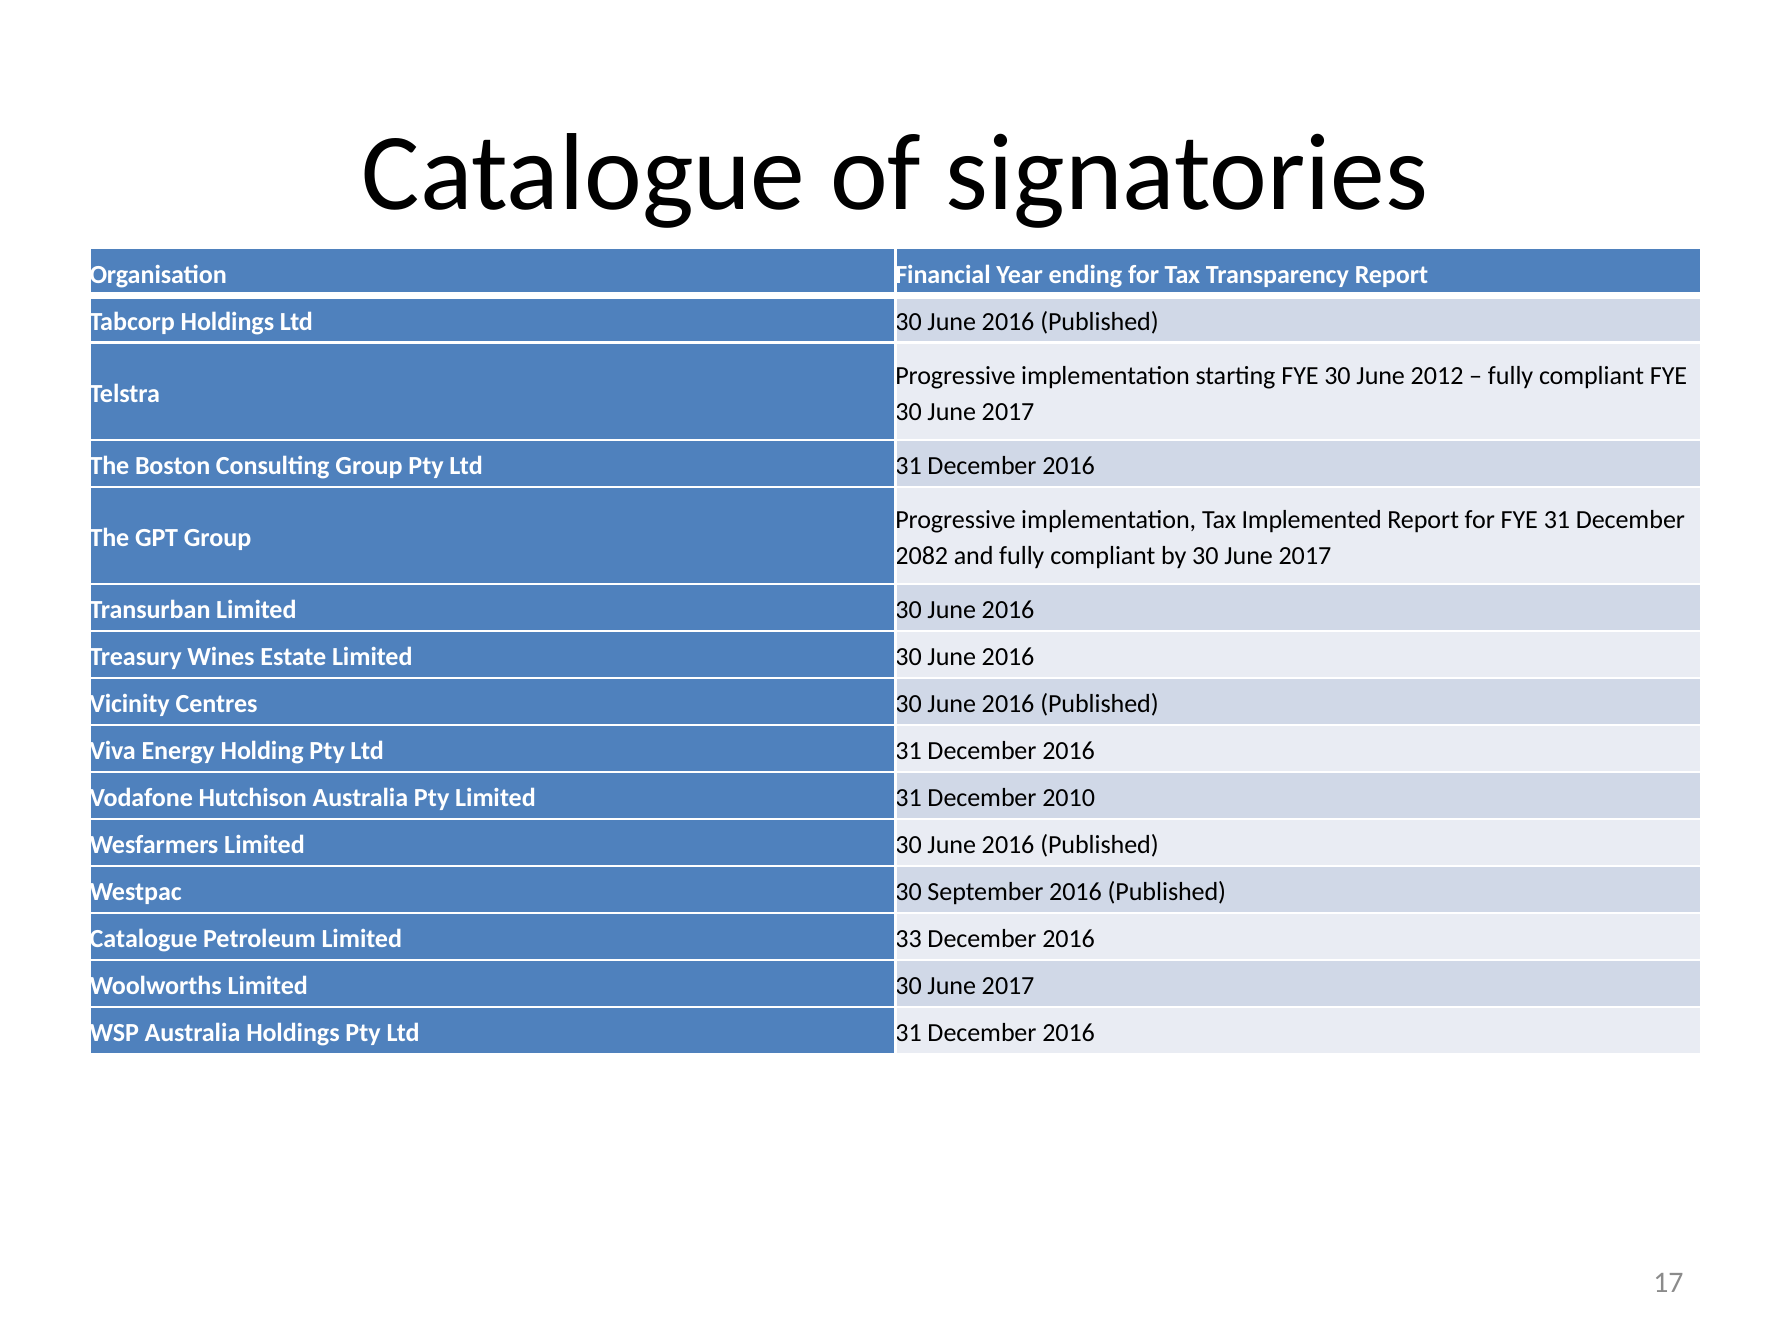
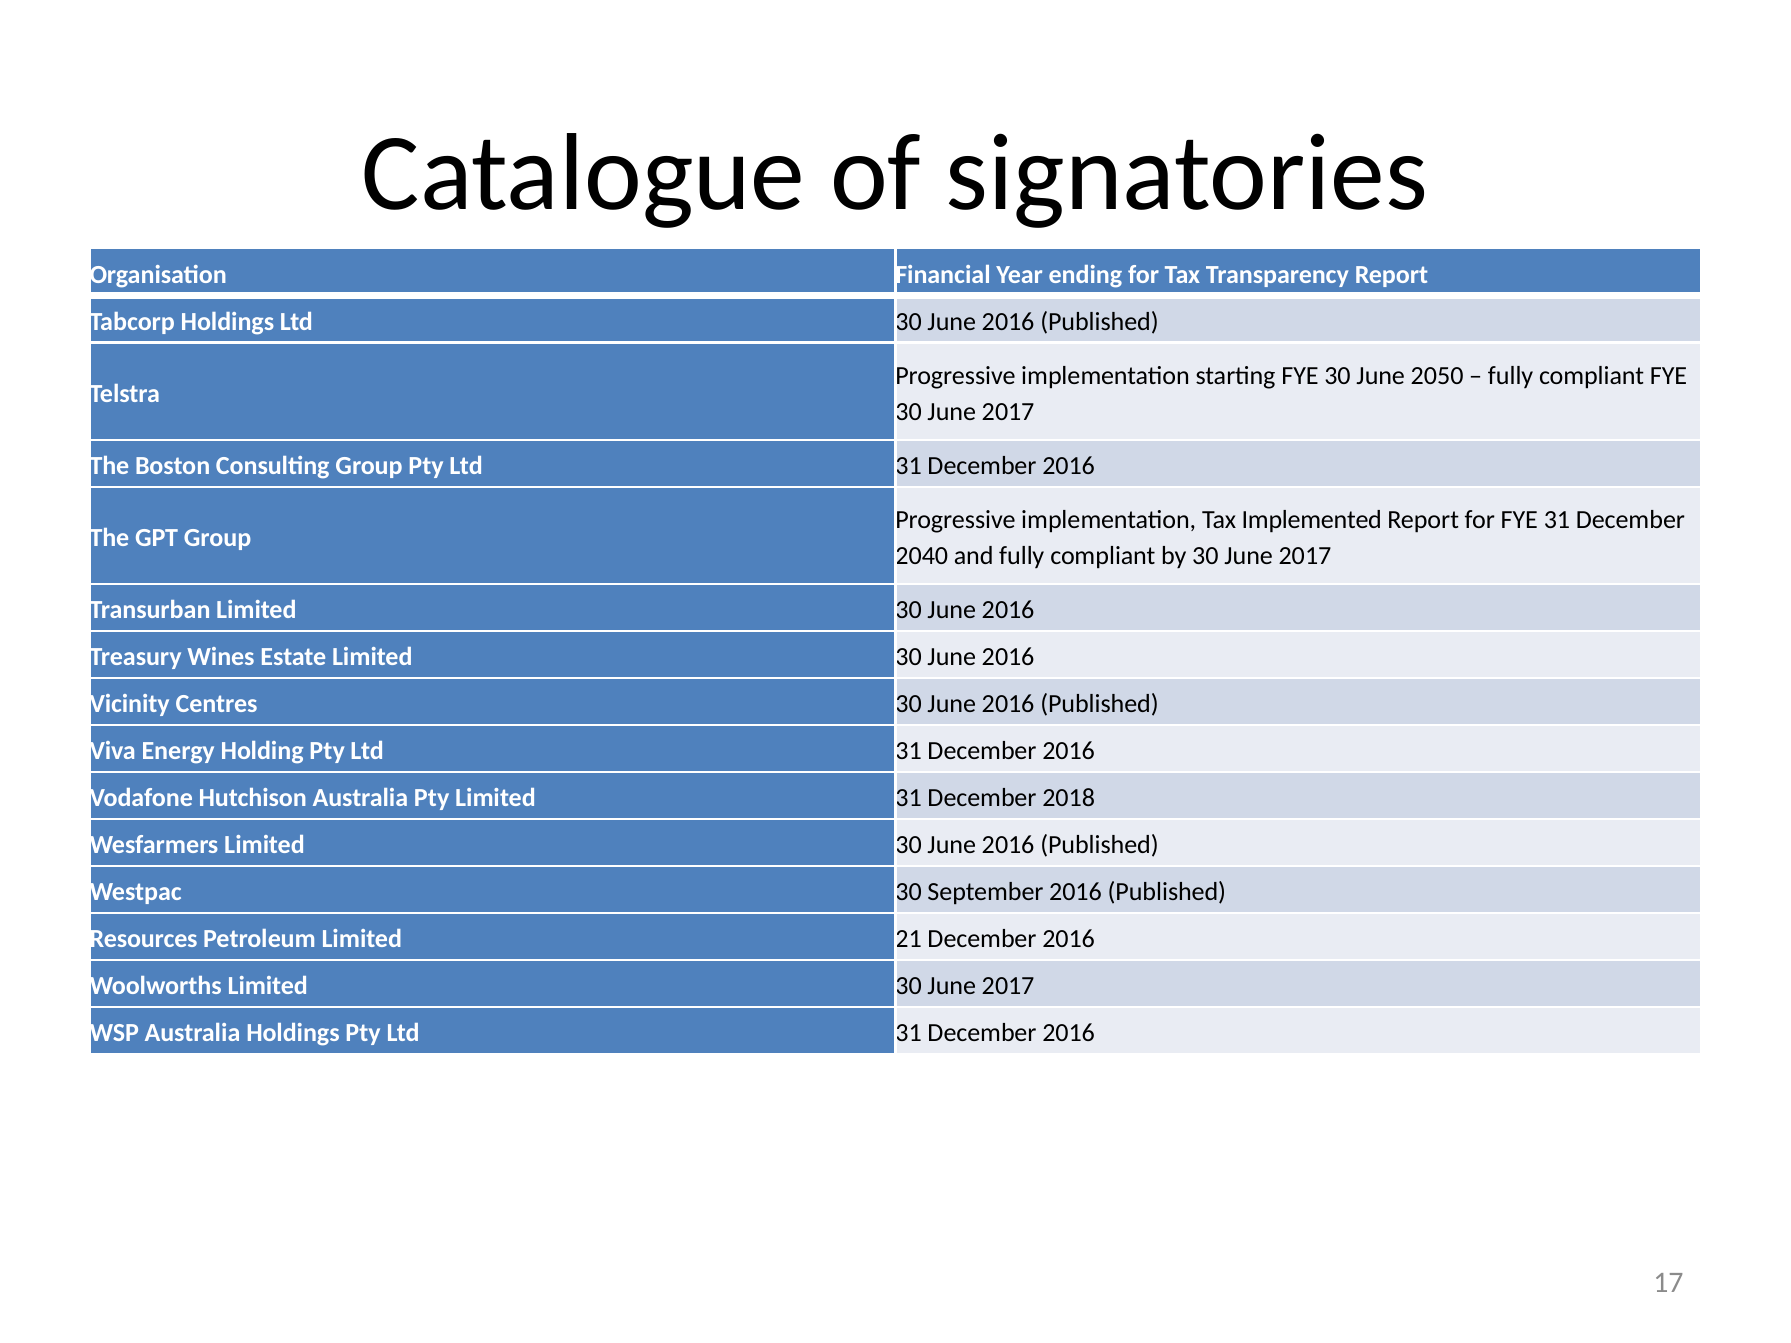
2012: 2012 -> 2050
2082: 2082 -> 2040
2010: 2010 -> 2018
Catalogue at (143, 939): Catalogue -> Resources
33: 33 -> 21
